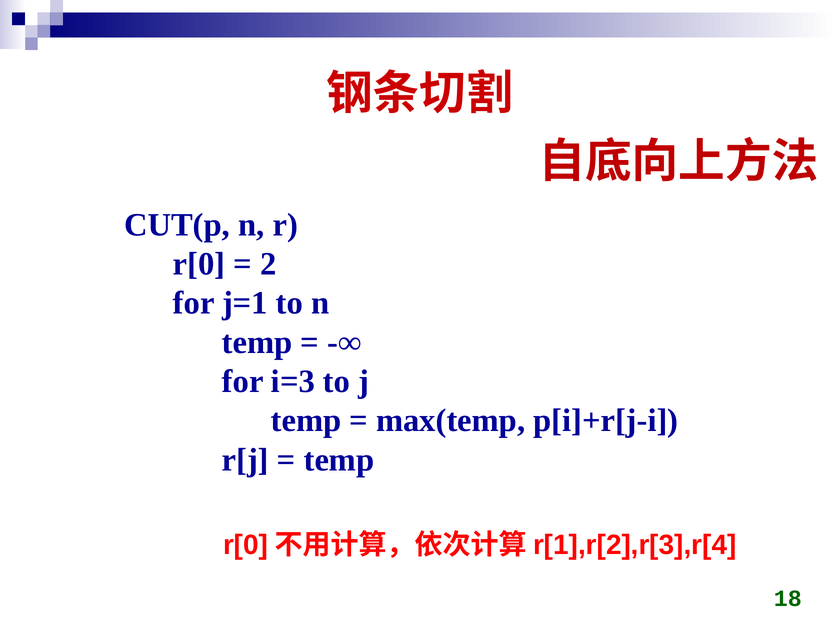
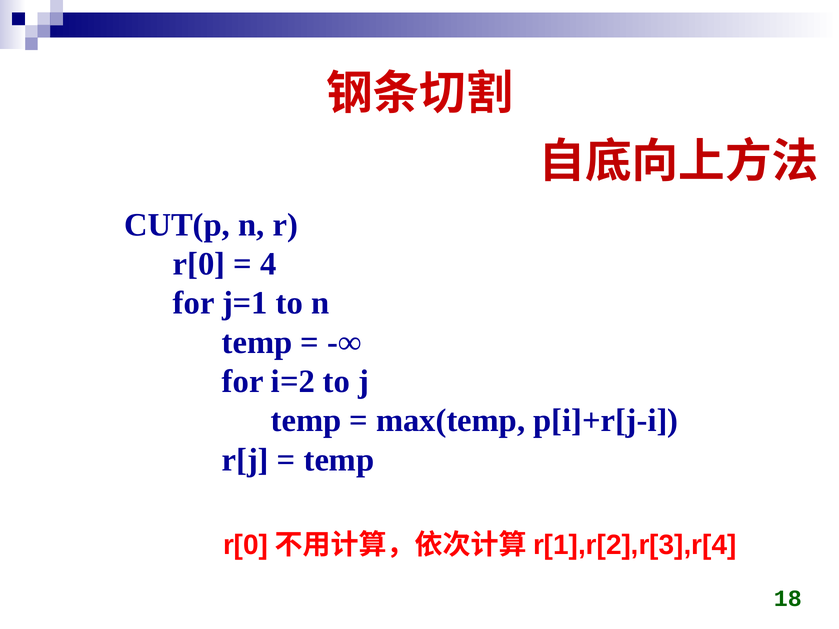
2: 2 -> 4
i=3: i=3 -> i=2
